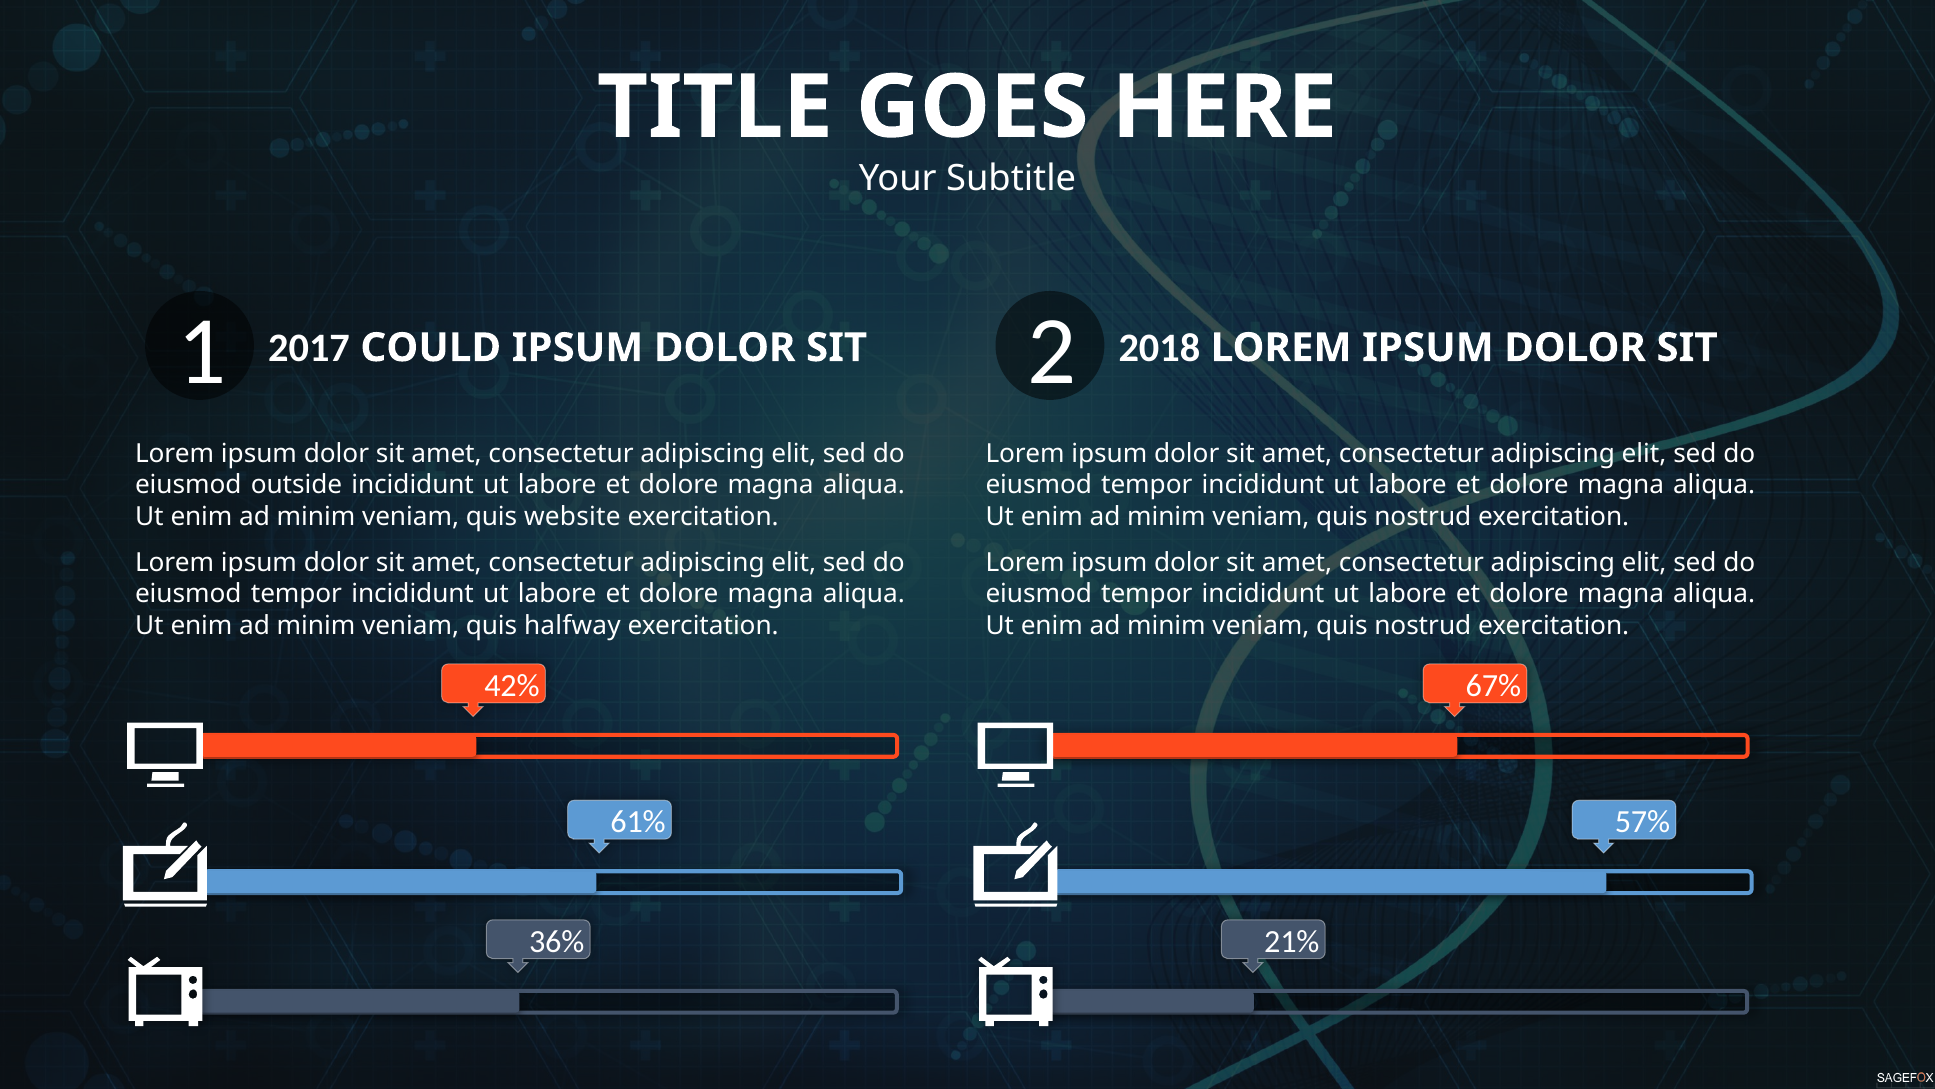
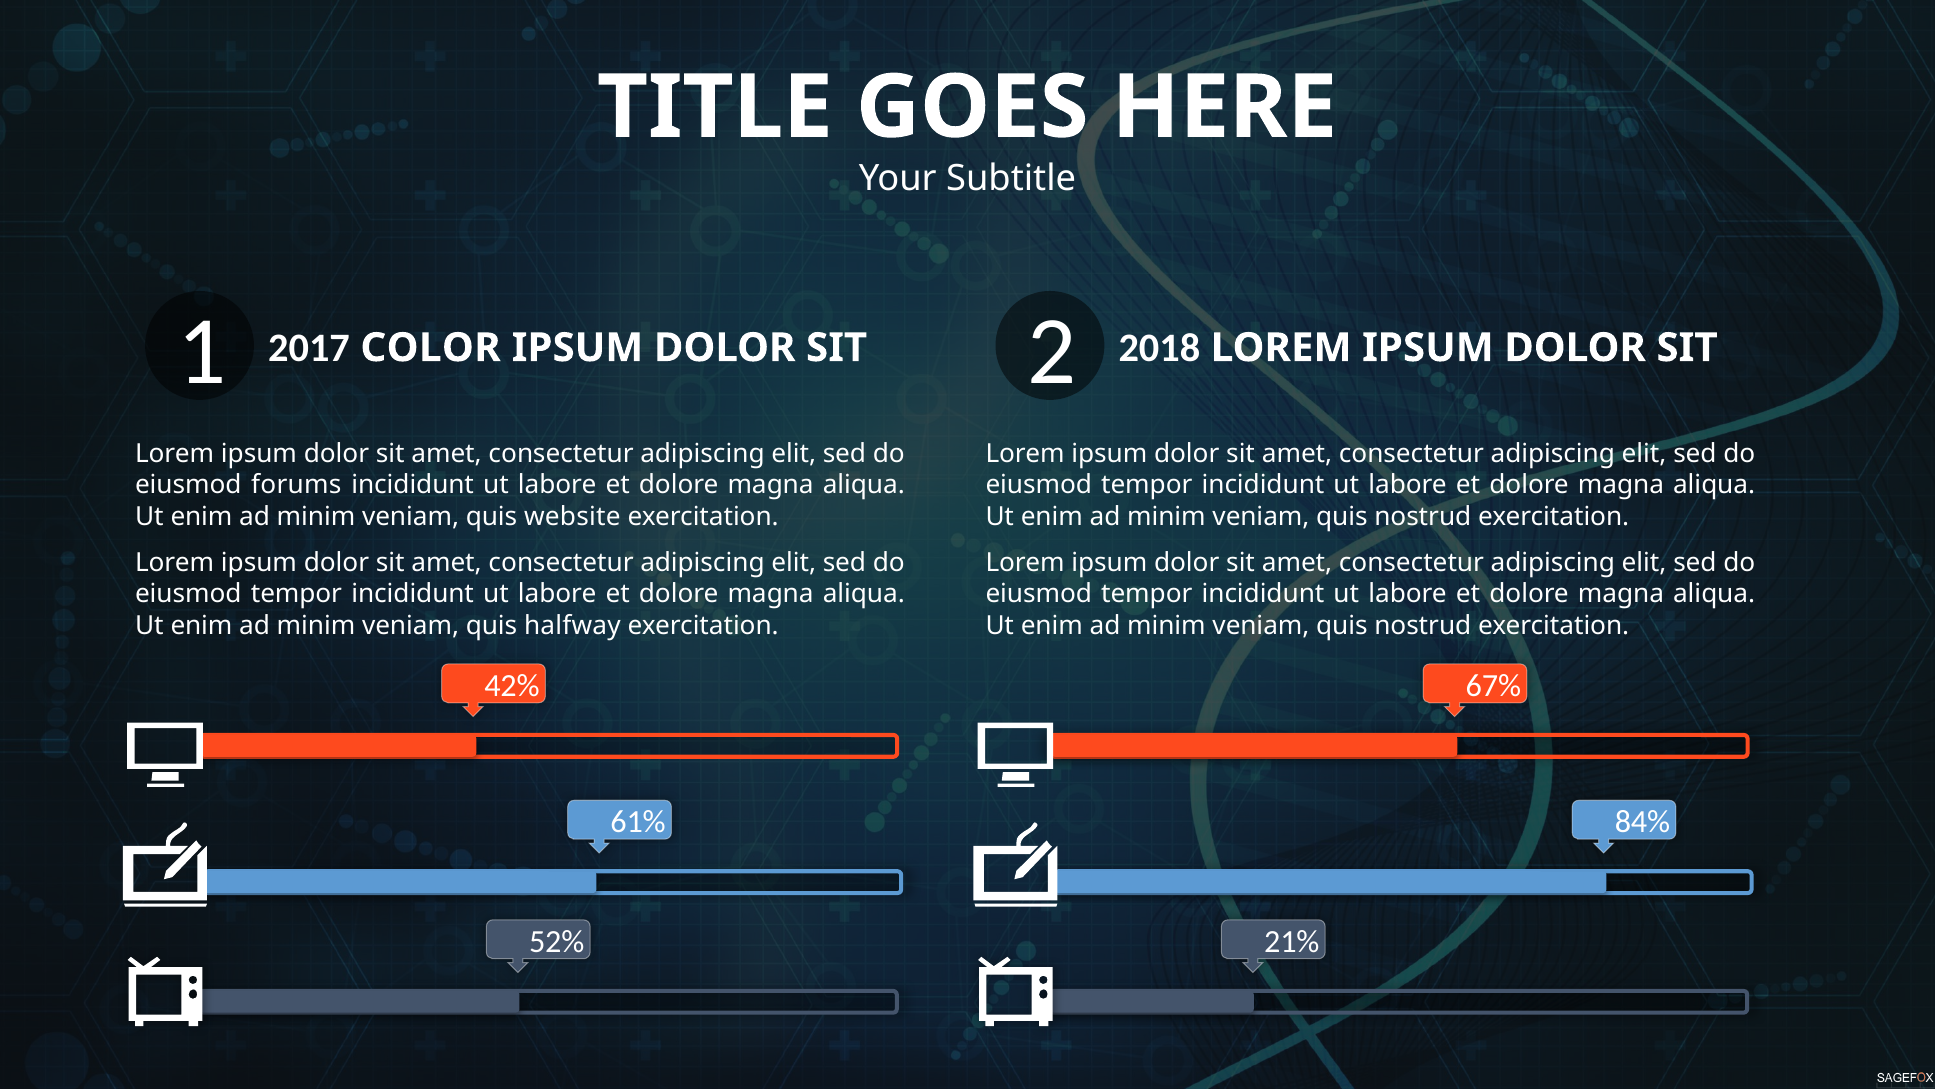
COULD: COULD -> COLOR
outside: outside -> forums
57%: 57% -> 84%
36%: 36% -> 52%
